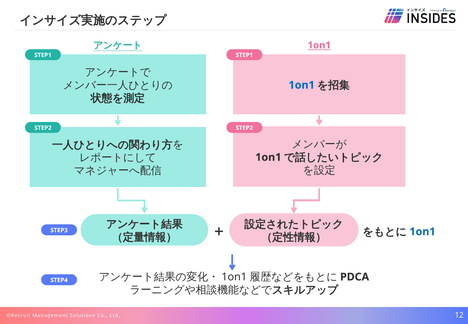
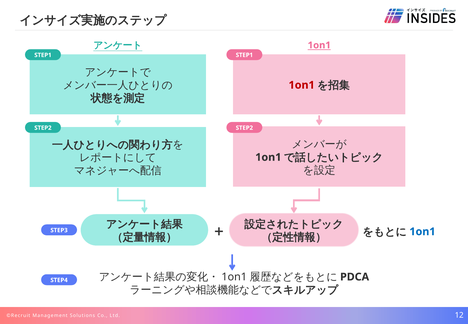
1on1 at (302, 85) colour: blue -> red
